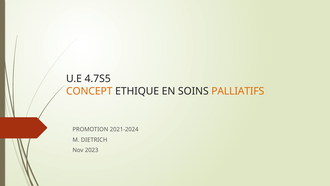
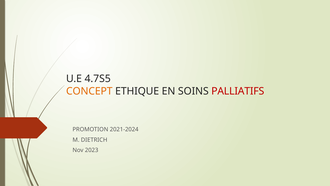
PALLIATIFS colour: orange -> red
